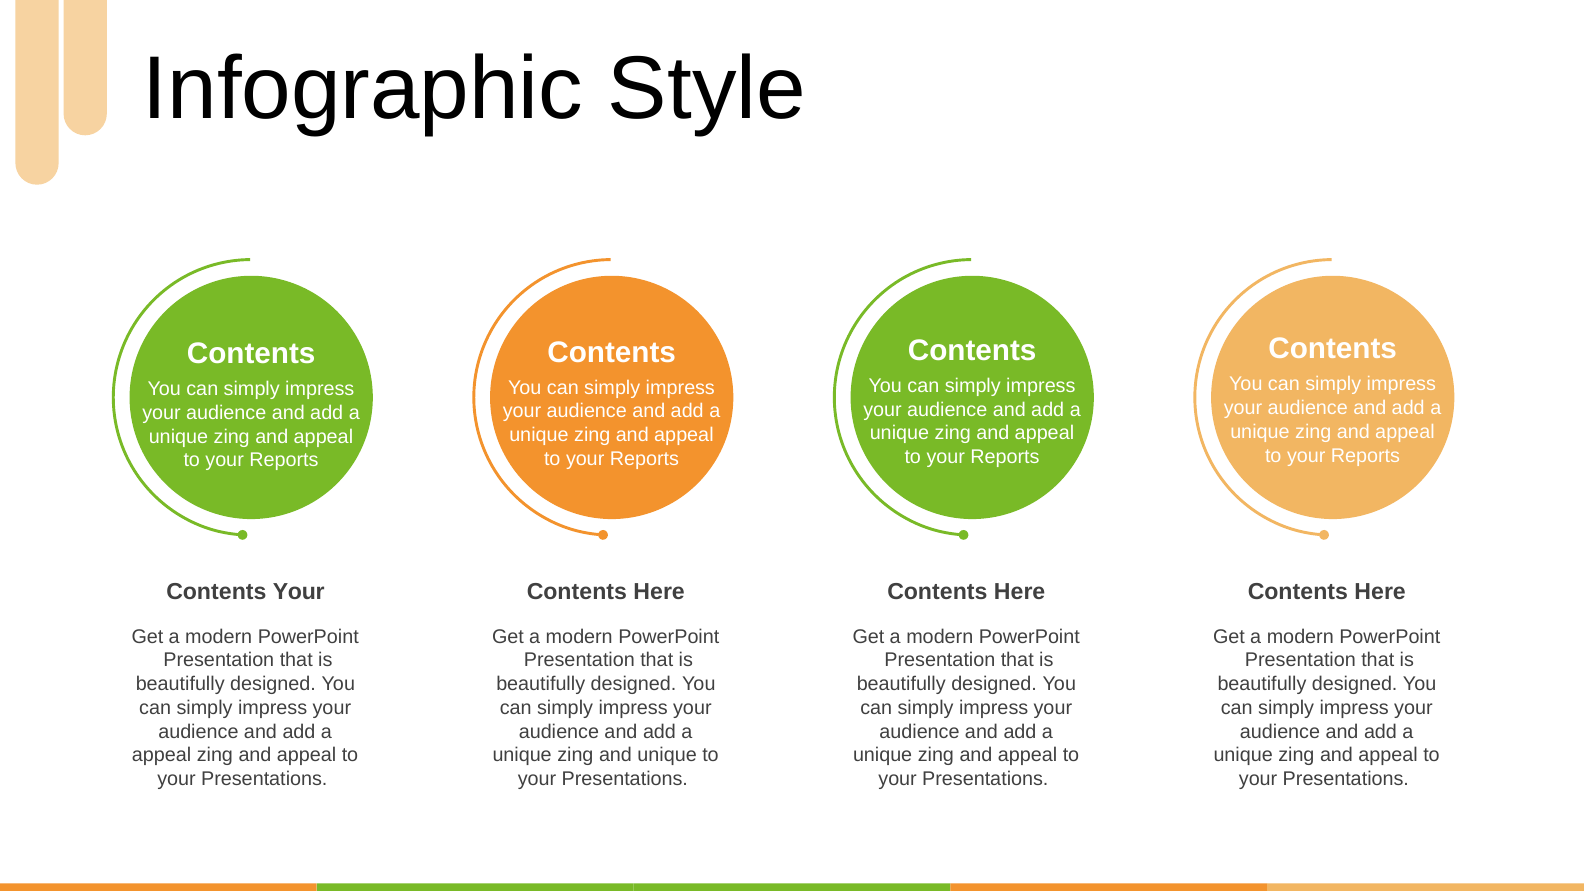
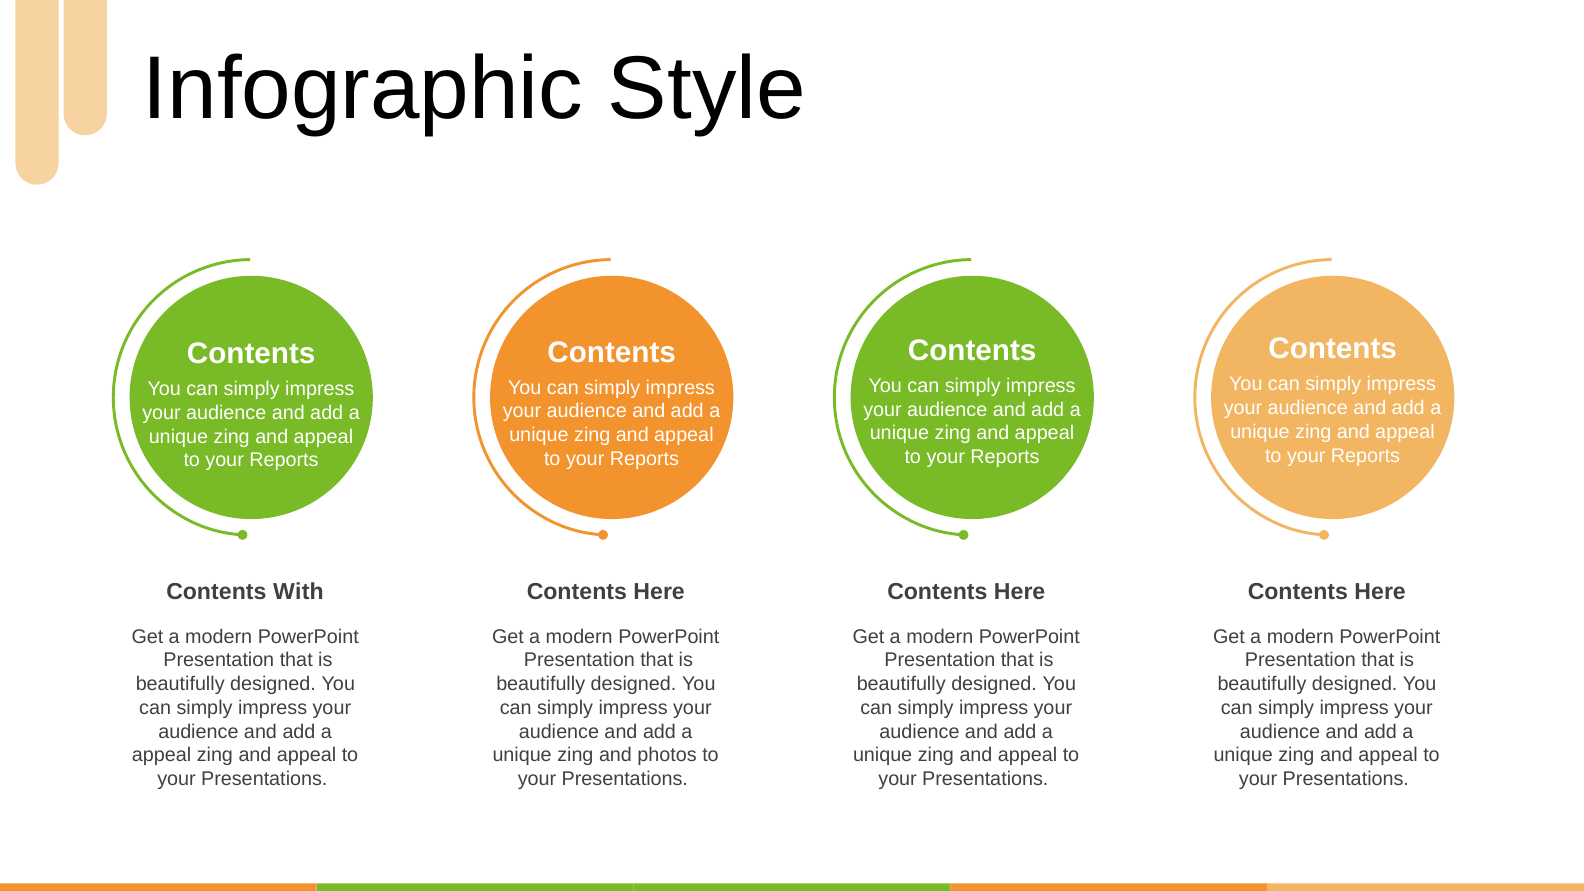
Contents Your: Your -> With
and unique: unique -> photos
